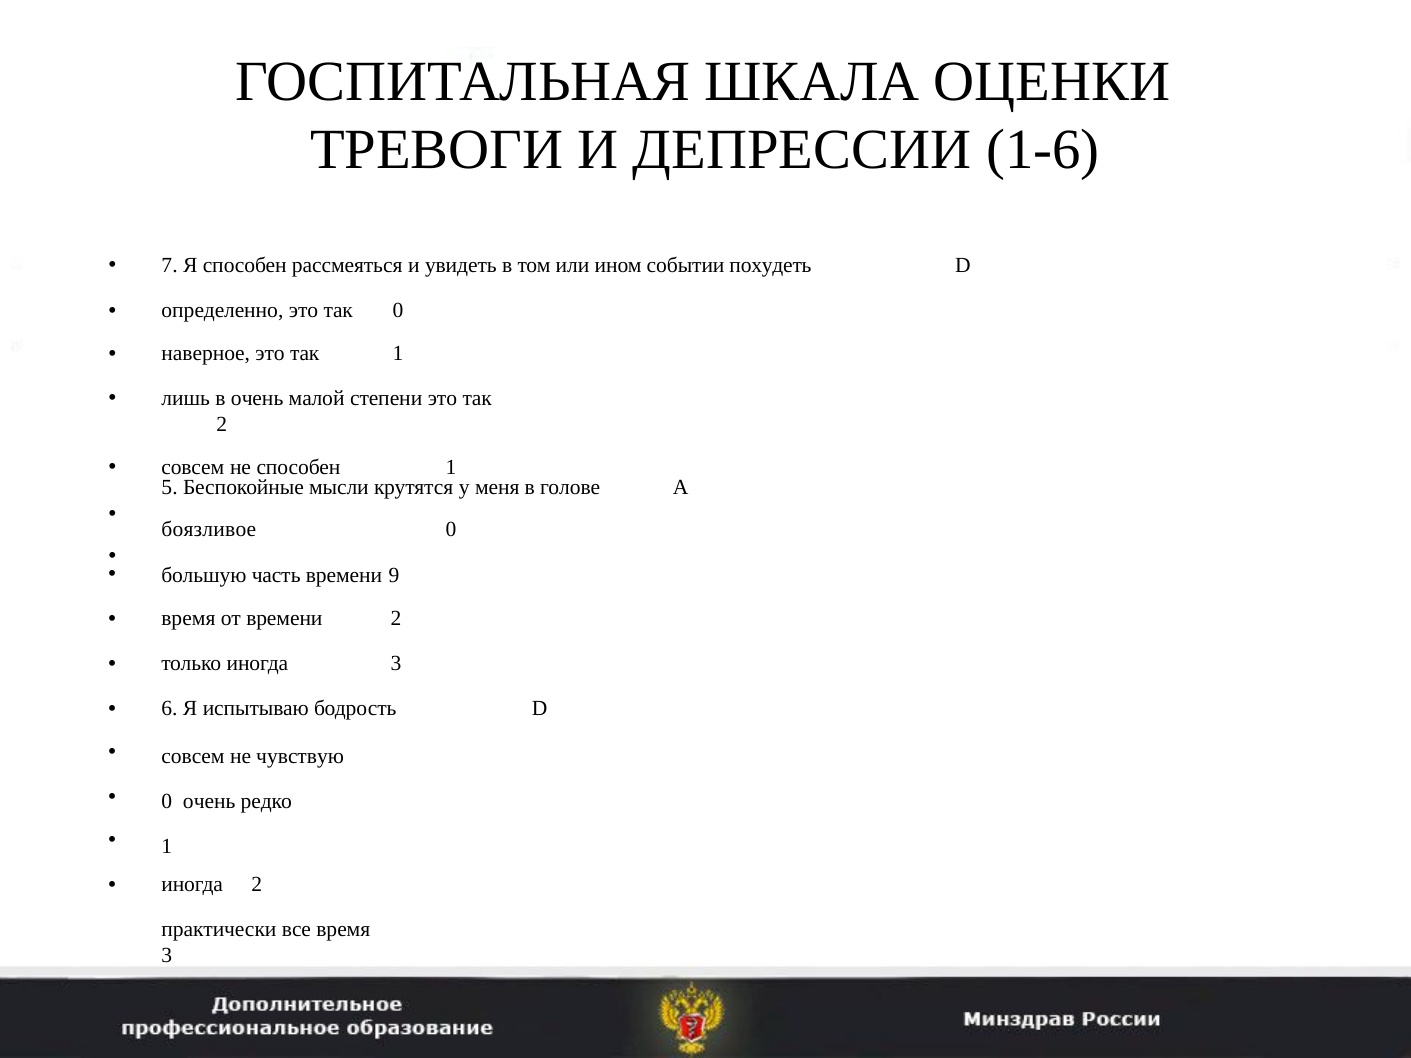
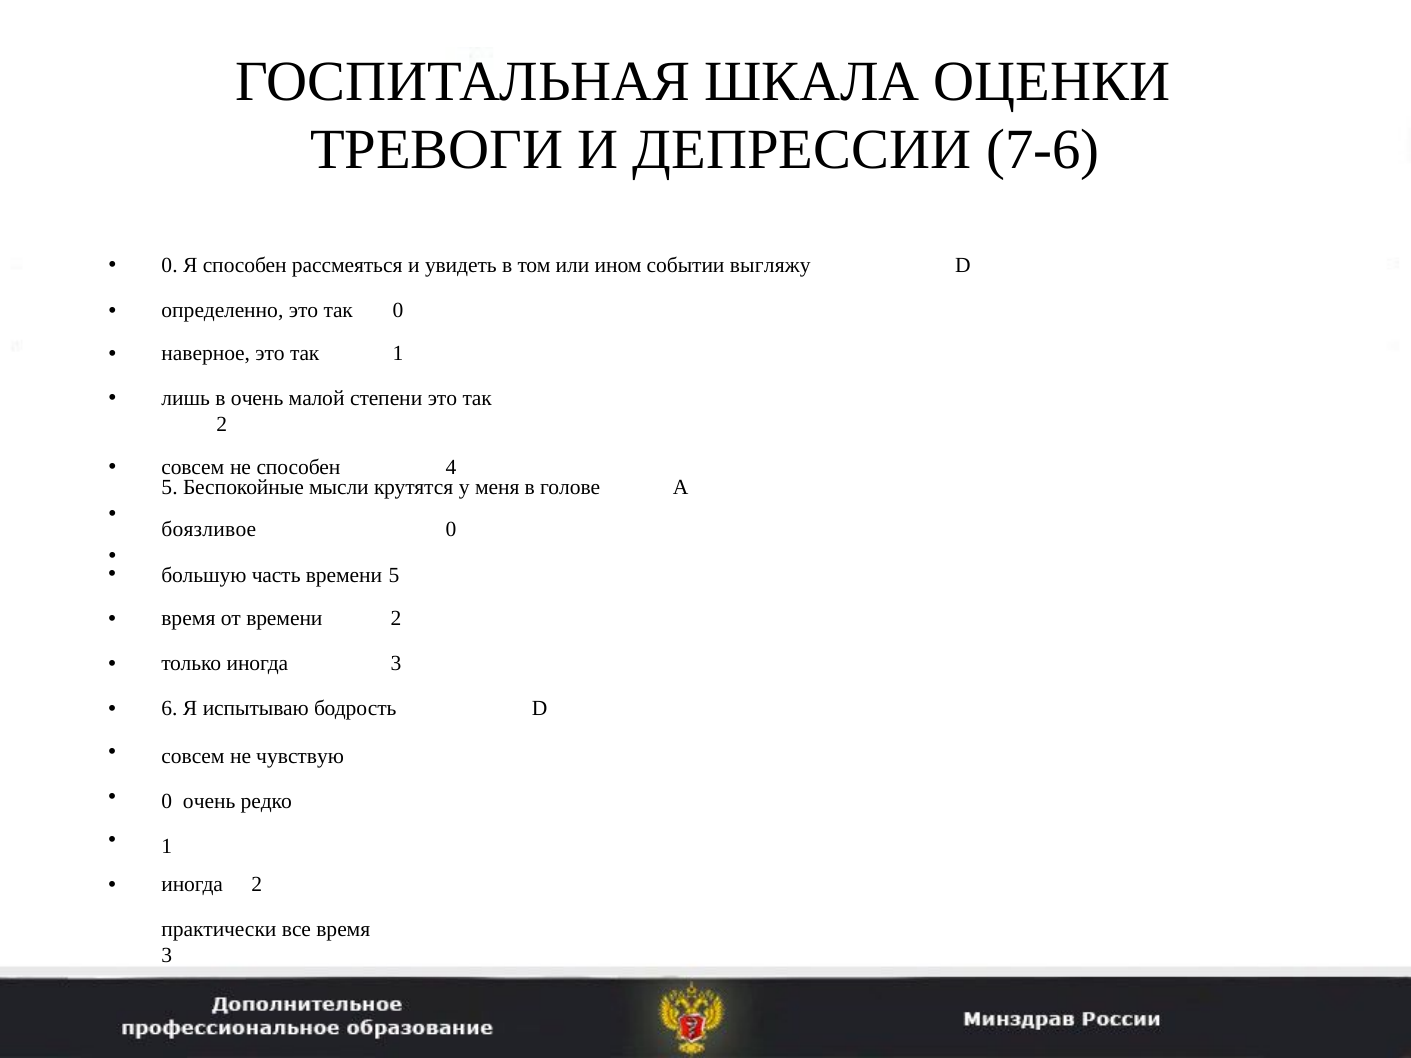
1-6: 1-6 -> 7-6
7 at (170, 266): 7 -> 0
похудеть: похудеть -> выгляжу
способен 1: 1 -> 4
времени 9: 9 -> 5
